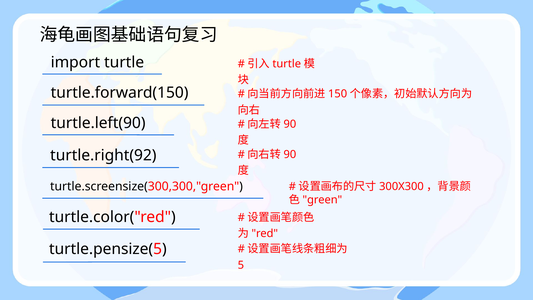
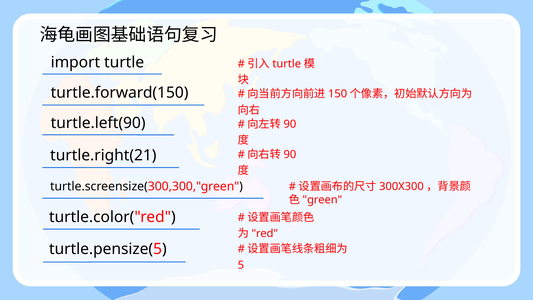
turtle.right(92: turtle.right(92 -> turtle.right(21
